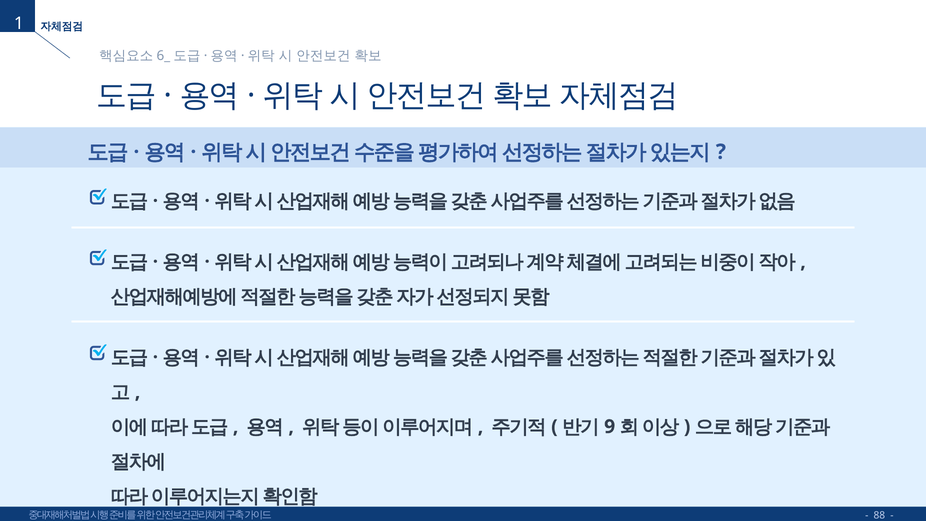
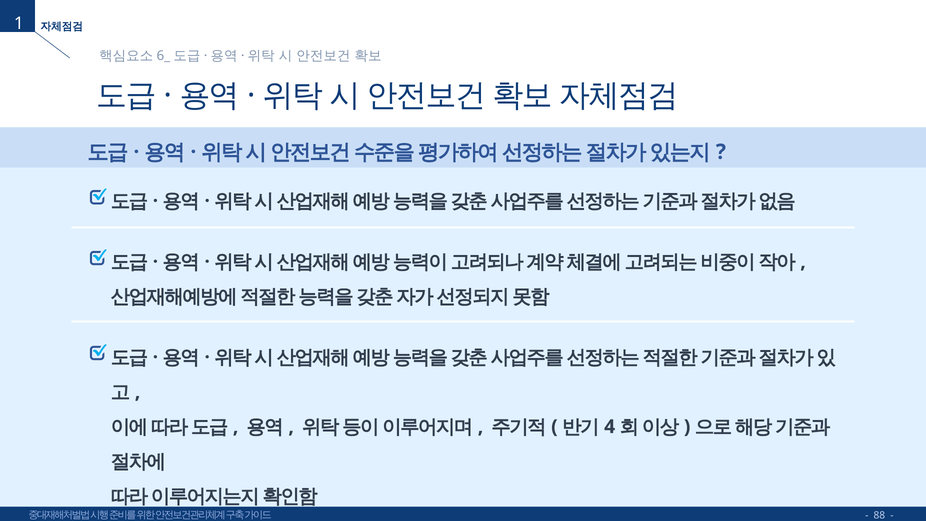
9: 9 -> 4
